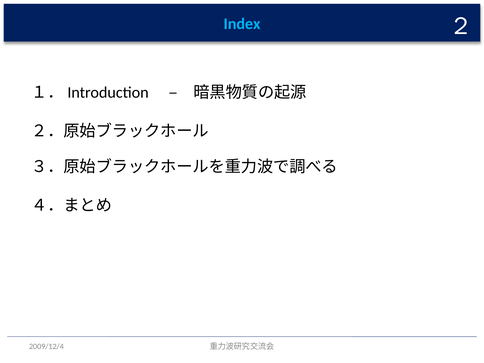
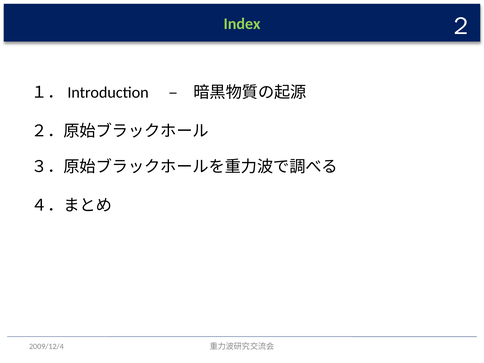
Index colour: light blue -> light green
